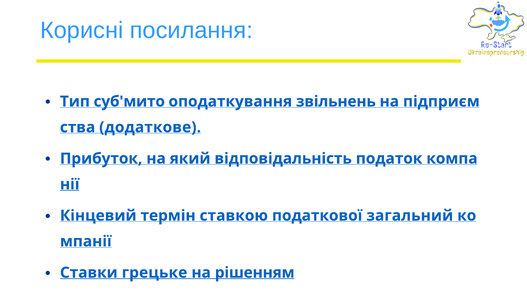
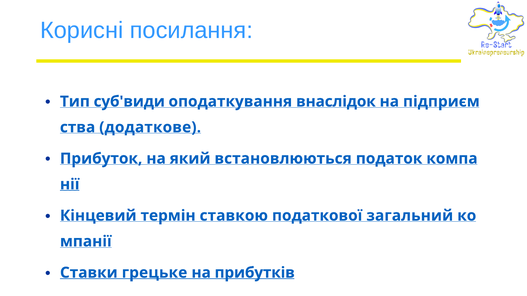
суб'мито: суб'мито -> суб'види
звільнень: звільнень -> внаслідок
відповідальність: відповідальність -> встановлюються
рішенням: рішенням -> прибутків
